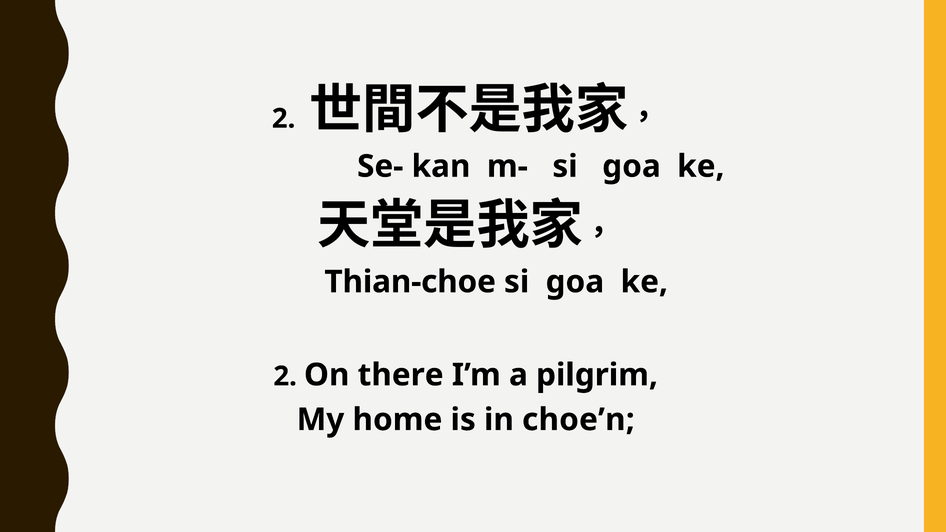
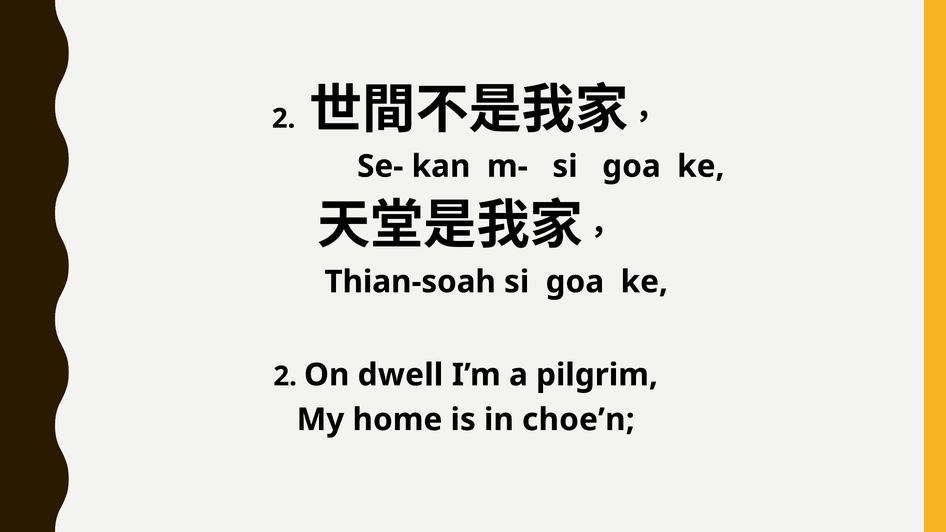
Thian-choe: Thian-choe -> Thian-soah
there: there -> dwell
